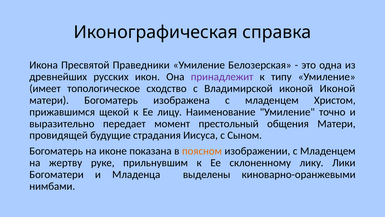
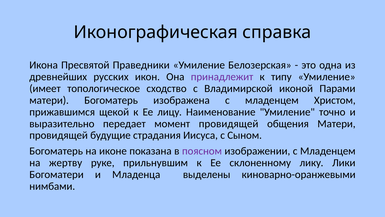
иконой Иконой: Иконой -> Парами
момент престольный: престольный -> провидящей
поясном colour: orange -> purple
